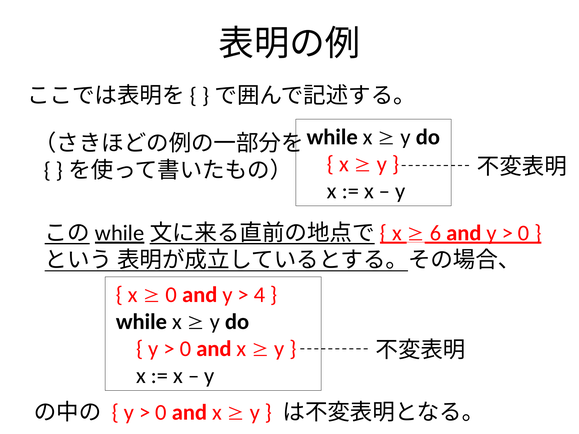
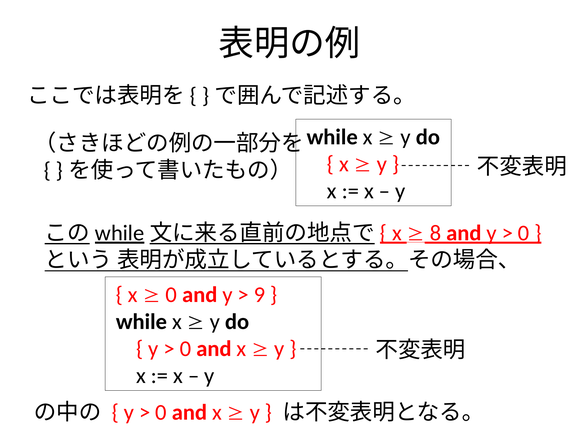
6: 6 -> 8
4: 4 -> 9
